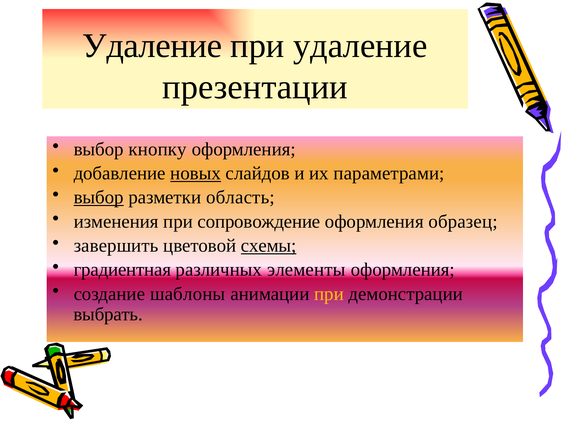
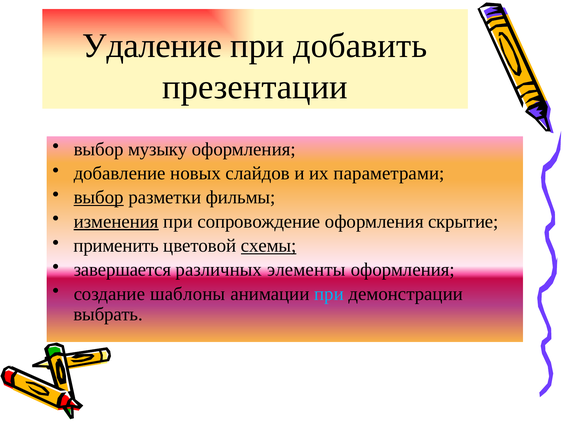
при удаление: удаление -> добавить
кнопку: кнопку -> музыку
новых underline: present -> none
область: область -> фильмы
изменения underline: none -> present
образец: образец -> скрытие
завершить: завершить -> применить
градиентная: градиентная -> завершается
при at (329, 294) colour: yellow -> light blue
